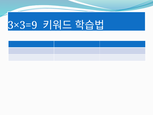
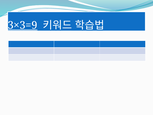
3×3=9 underline: none -> present
